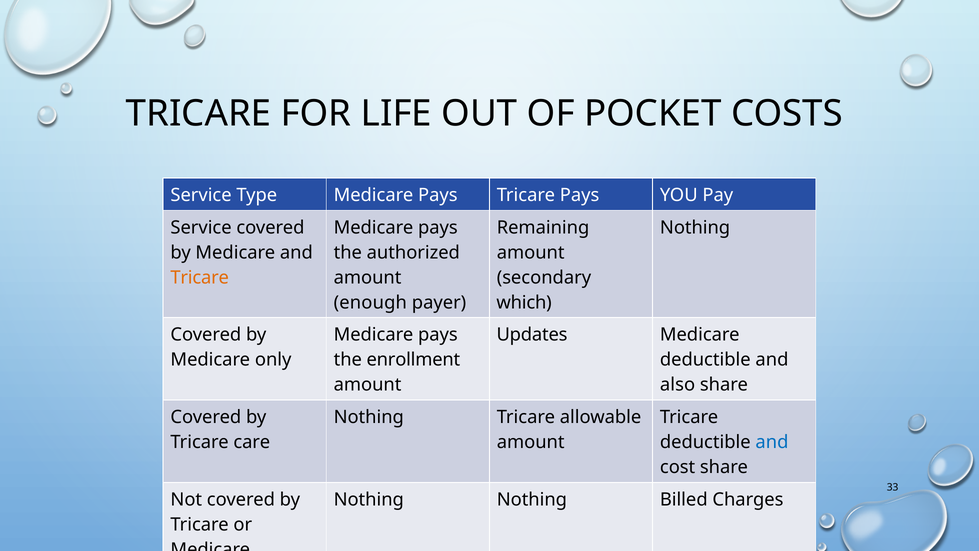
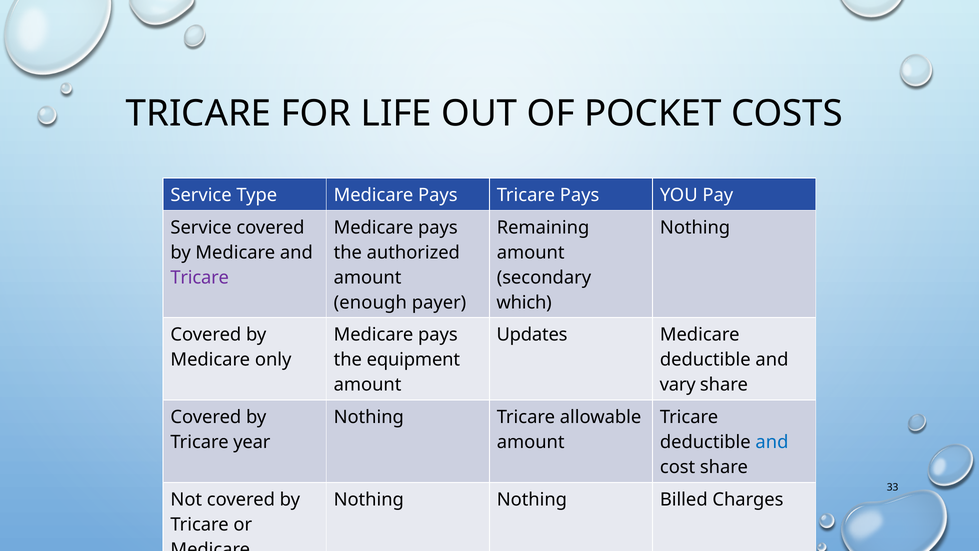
Tricare at (200, 277) colour: orange -> purple
enrollment: enrollment -> equipment
also: also -> vary
care: care -> year
